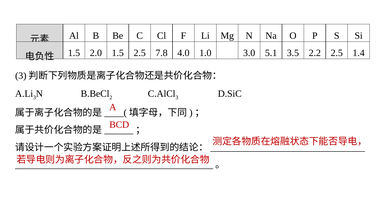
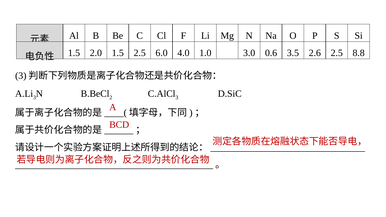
7.8: 7.8 -> 6.0
5.1: 5.1 -> 0.6
2.2: 2.2 -> 2.6
1.4: 1.4 -> 8.8
